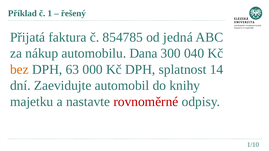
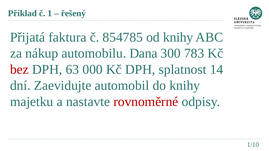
od jedná: jedná -> knihy
040: 040 -> 783
bez colour: orange -> red
